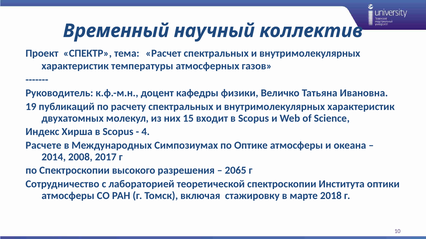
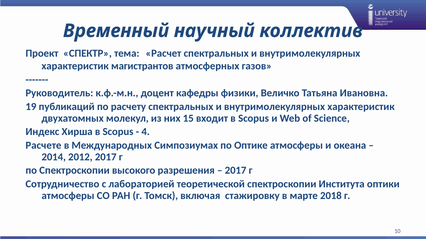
температуры: температуры -> магистрантов
2008: 2008 -> 2012
2065 at (236, 171): 2065 -> 2017
